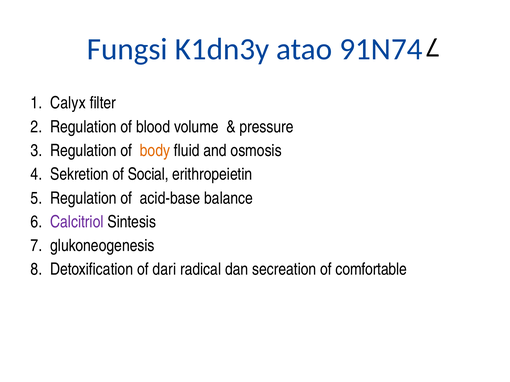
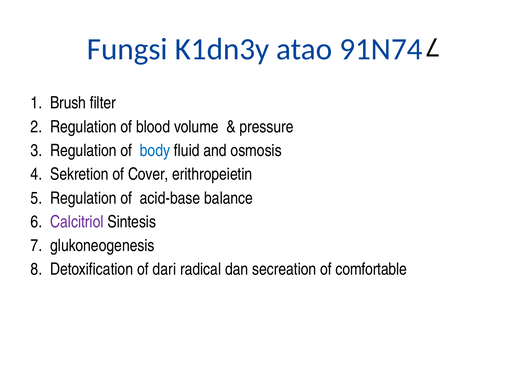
Calyx: Calyx -> Brush
body colour: orange -> blue
Social: Social -> Cover
